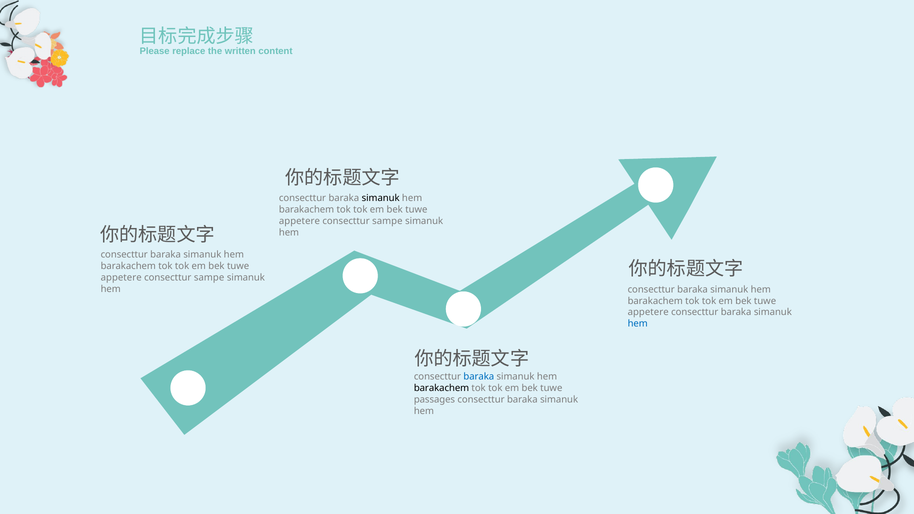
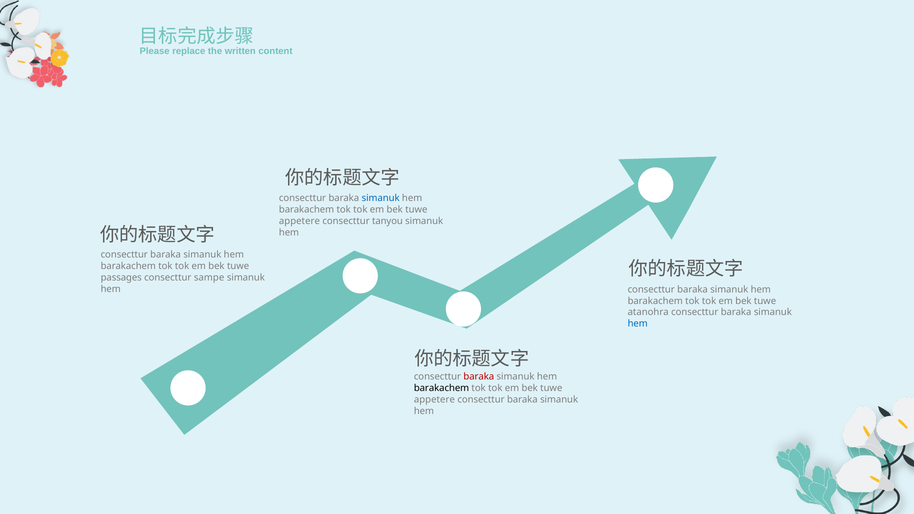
simanuk at (381, 198) colour: black -> blue
sampe at (387, 221): sampe -> tanyou
appetere at (121, 278): appetere -> passages
appetere at (648, 312): appetere -> atanohra
baraka at (479, 377) colour: blue -> red
passages at (434, 400): passages -> appetere
